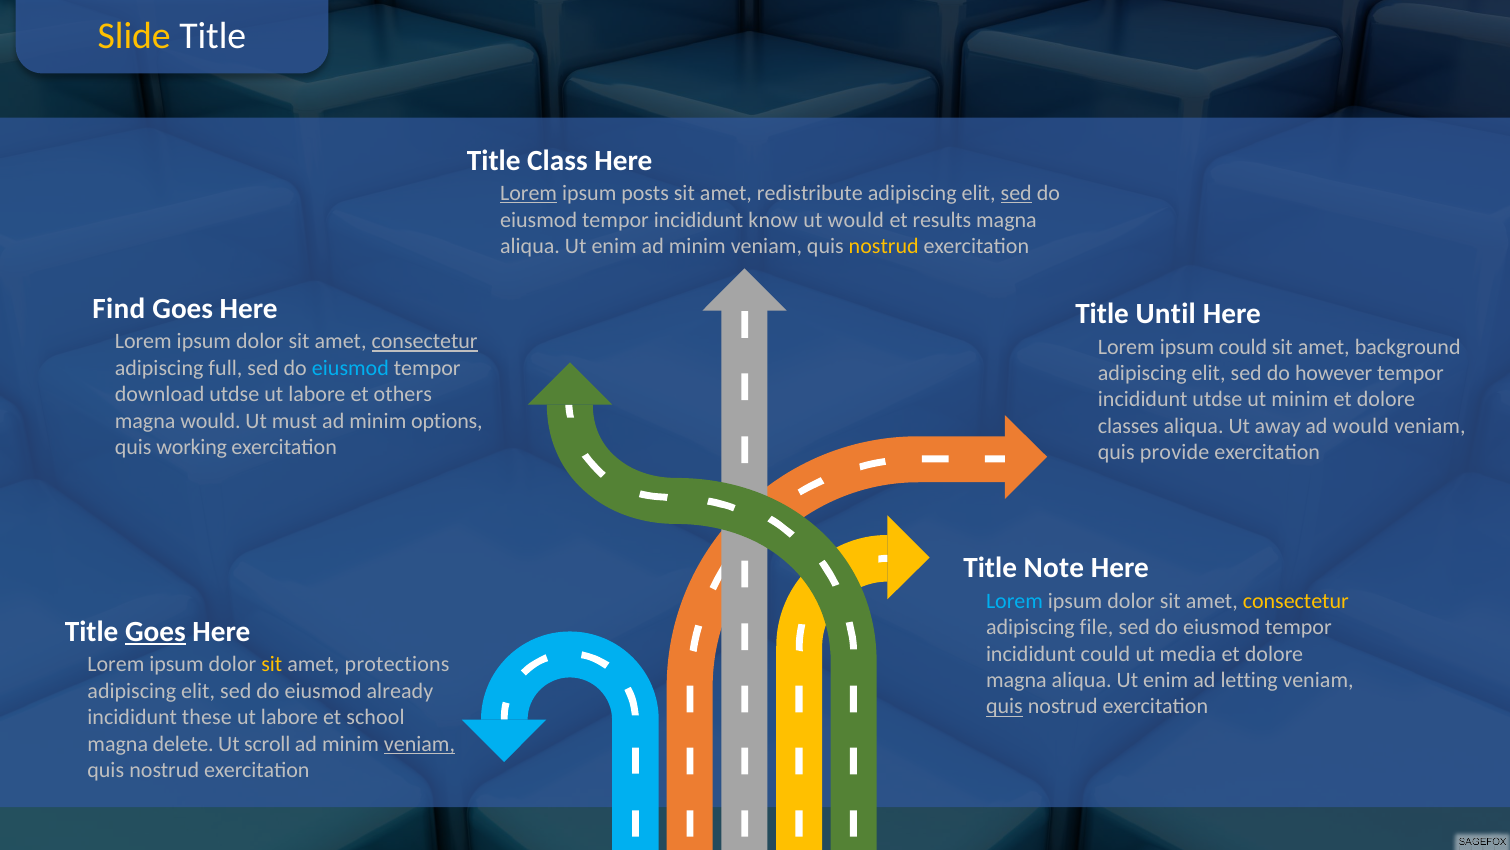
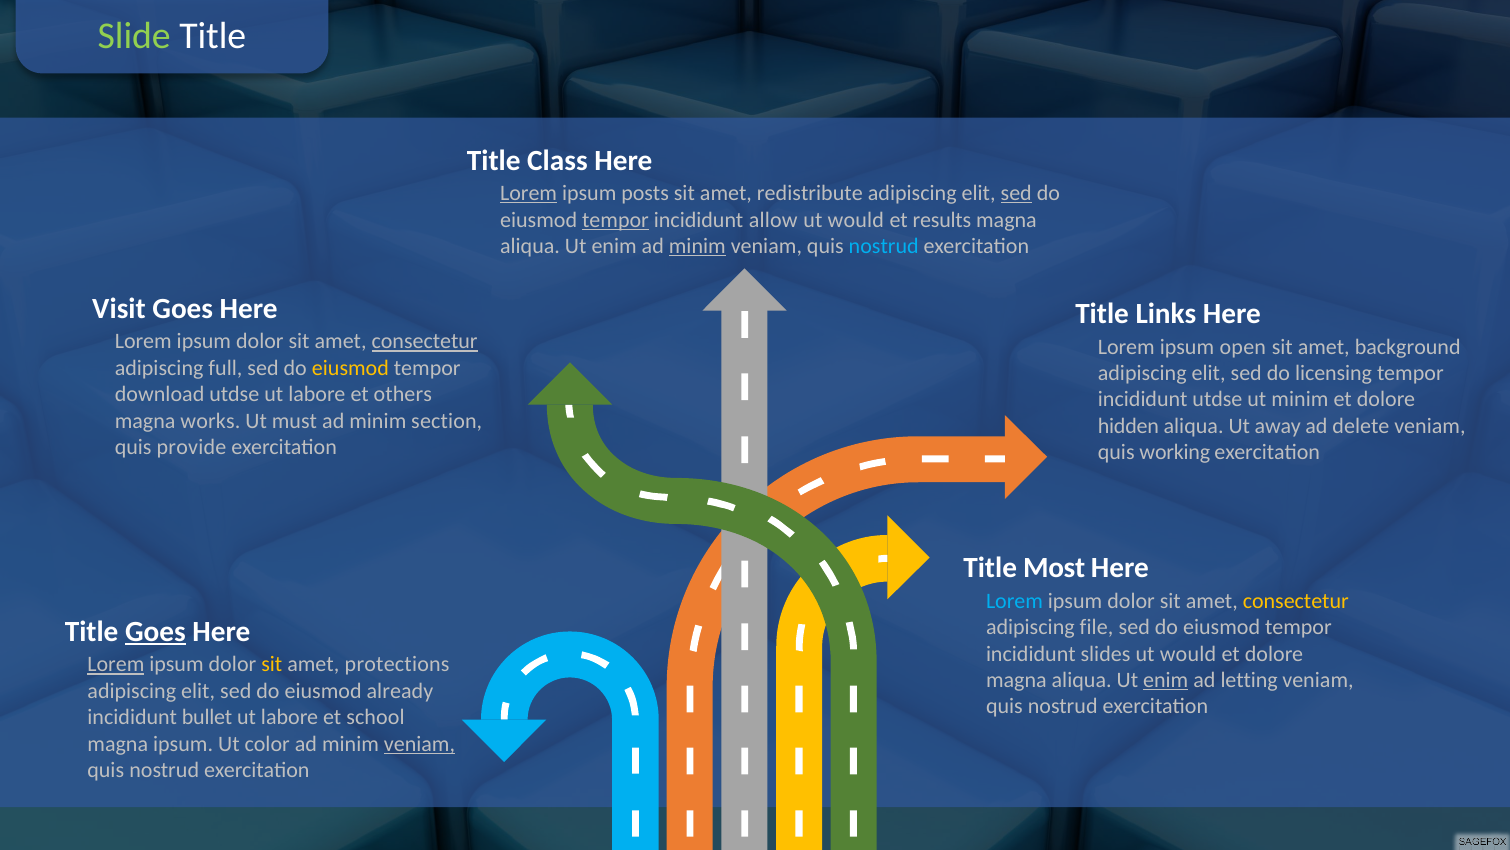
Slide colour: yellow -> light green
tempor at (615, 220) underline: none -> present
know: know -> allow
minim at (697, 246) underline: none -> present
nostrud at (884, 246) colour: yellow -> light blue
Find: Find -> Visit
Until: Until -> Links
ipsum could: could -> open
eiusmod at (350, 368) colour: light blue -> yellow
however: however -> licensing
magna would: would -> works
options: options -> section
classes: classes -> hidden
ad would: would -> delete
working: working -> provide
provide: provide -> working
Note: Note -> Most
incididunt could: could -> slides
media at (1188, 653): media -> would
Lorem at (116, 664) underline: none -> present
enim at (1166, 680) underline: none -> present
quis at (1004, 706) underline: present -> none
these: these -> bullet
magna delete: delete -> ipsum
scroll: scroll -> color
